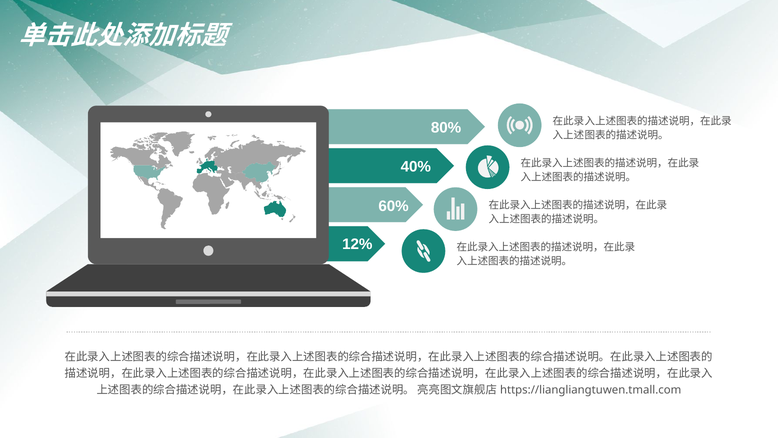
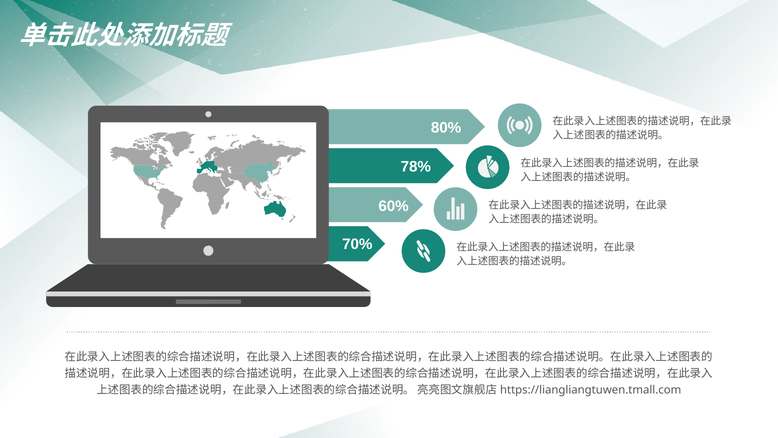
40%: 40% -> 78%
12%: 12% -> 70%
